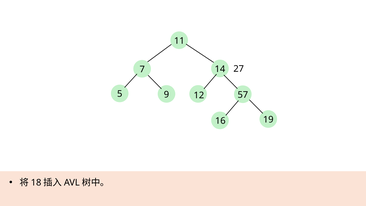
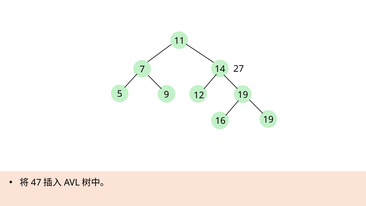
5 57: 57 -> 19
18: 18 -> 47
